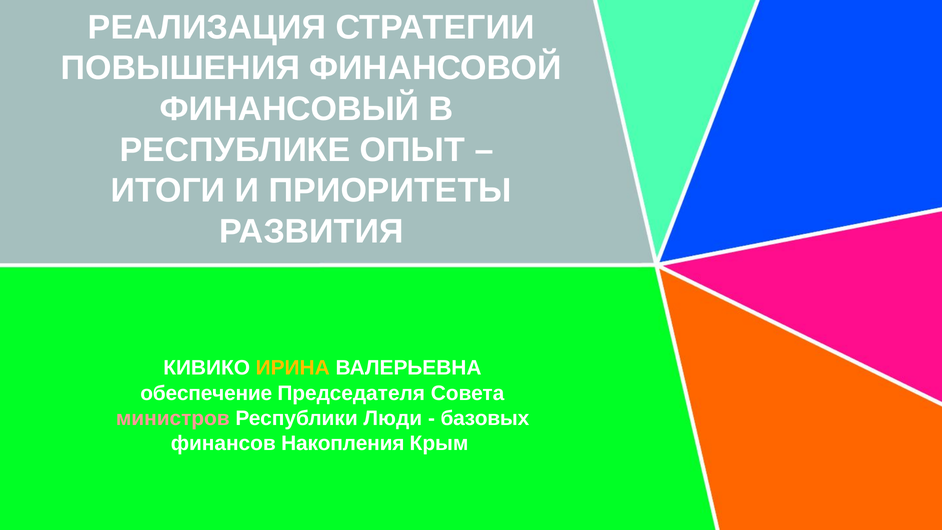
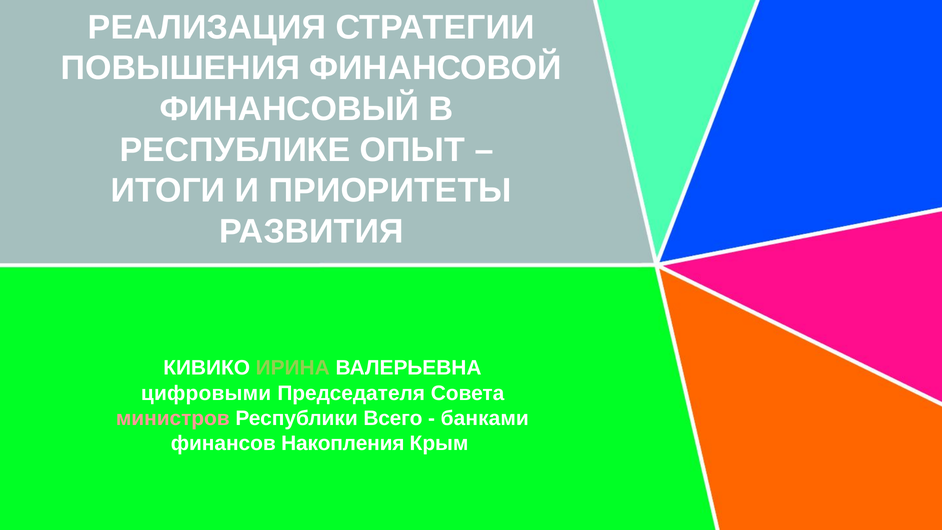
ИРИНА colour: yellow -> light green
обеспечение: обеспечение -> цифровыми
Люди: Люди -> Всего
базовых: базовых -> банками
